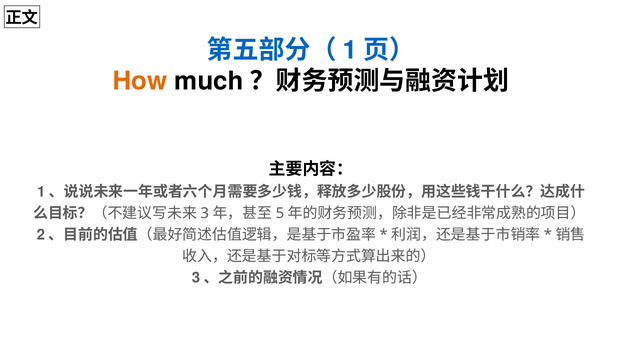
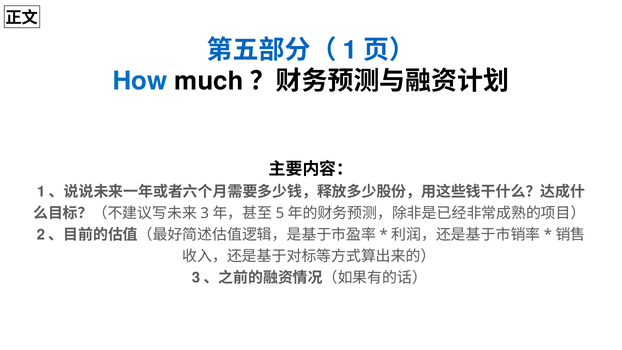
How colour: orange -> blue
